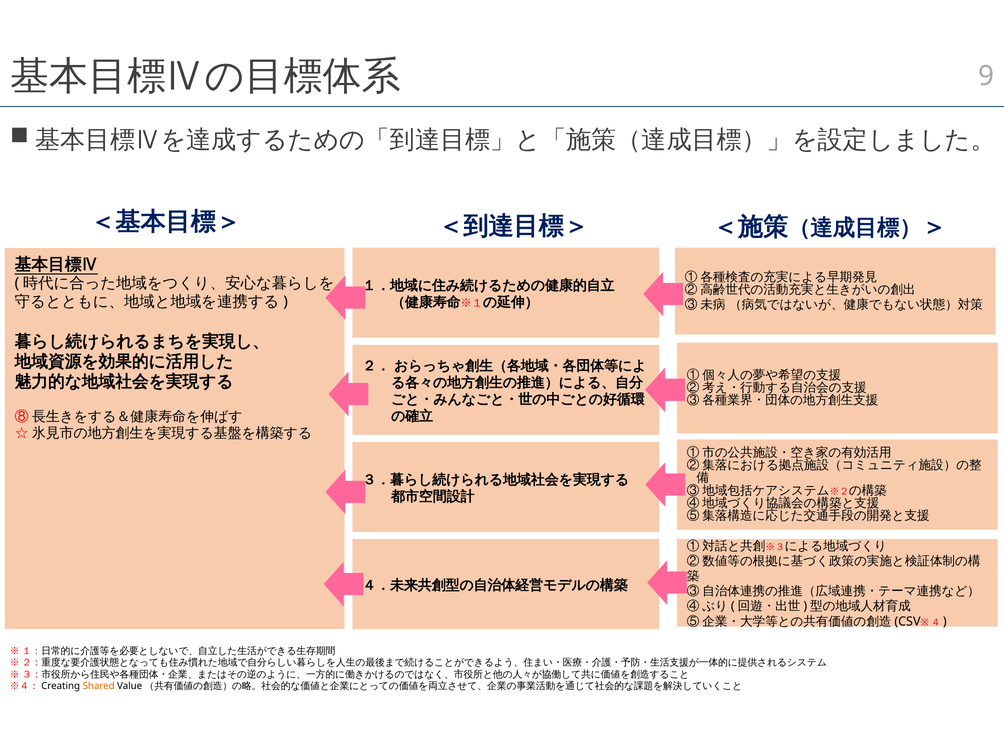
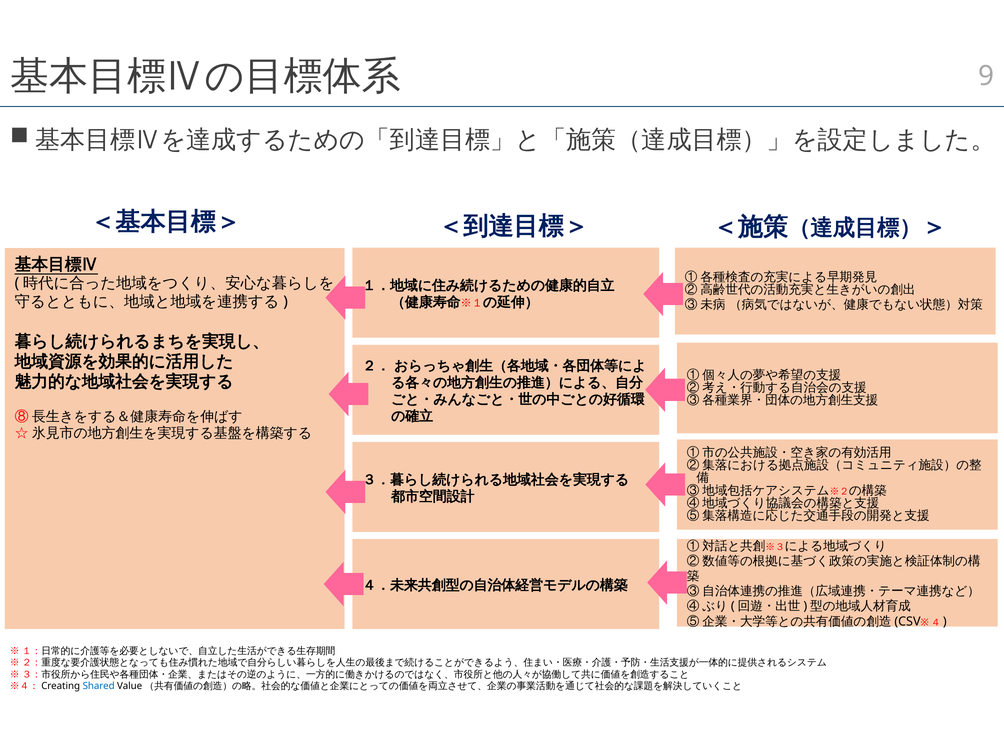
Shared colour: orange -> blue
